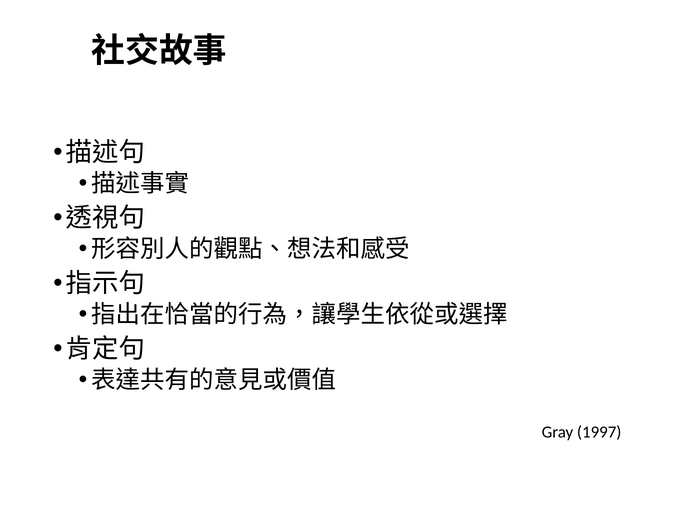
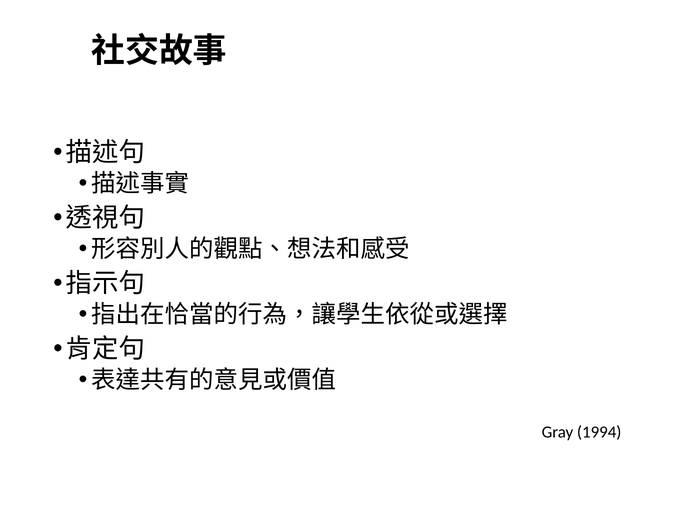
1997: 1997 -> 1994
